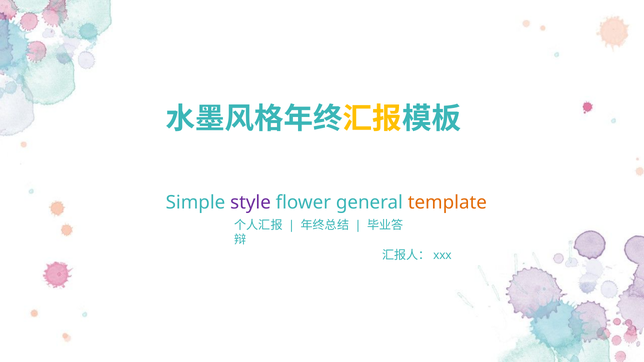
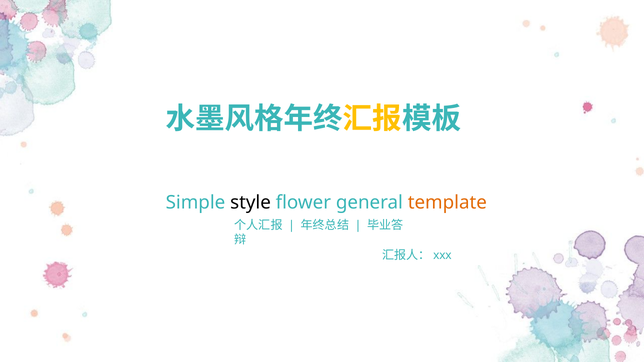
style colour: purple -> black
